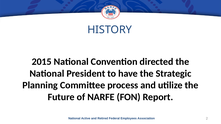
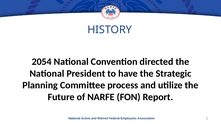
2015: 2015 -> 2054
